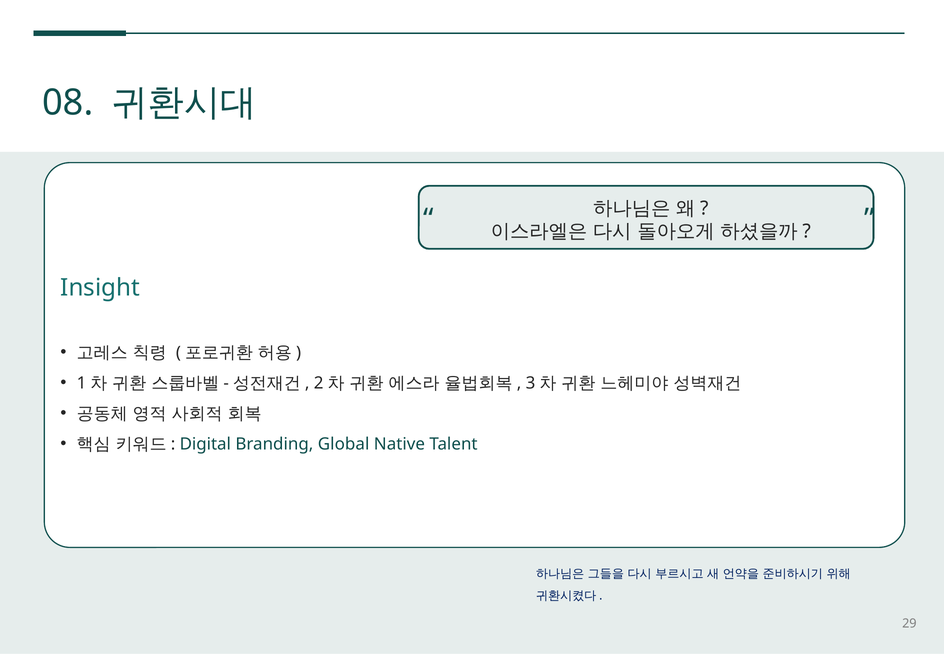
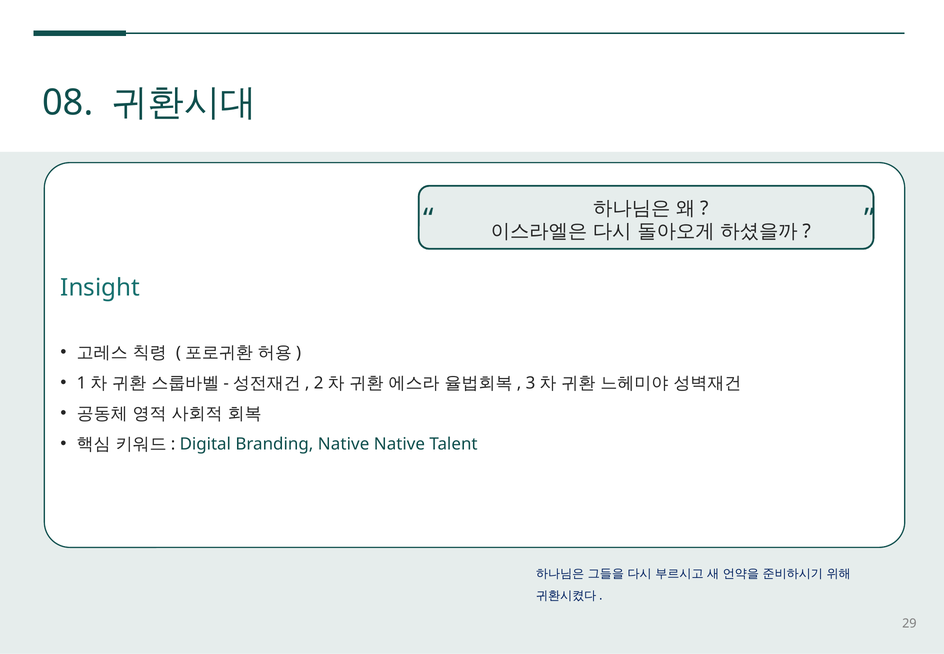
Branding Global: Global -> Native
